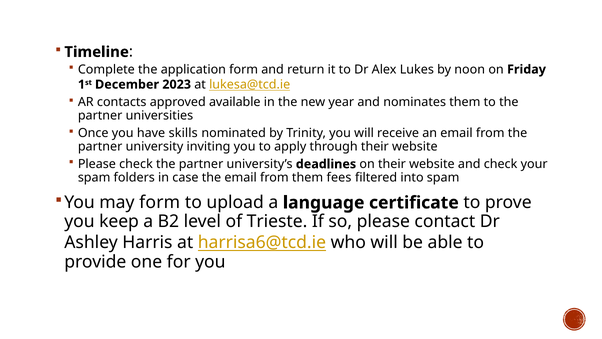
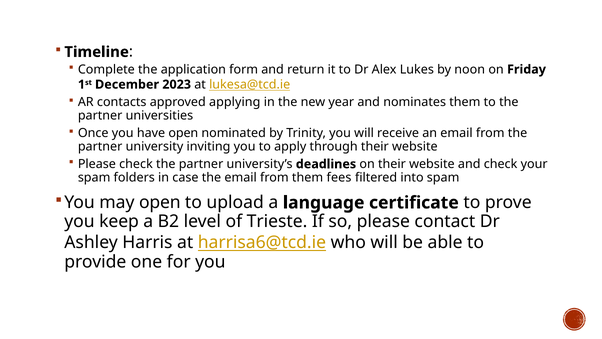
available: available -> applying
have skills: skills -> open
may form: form -> open
